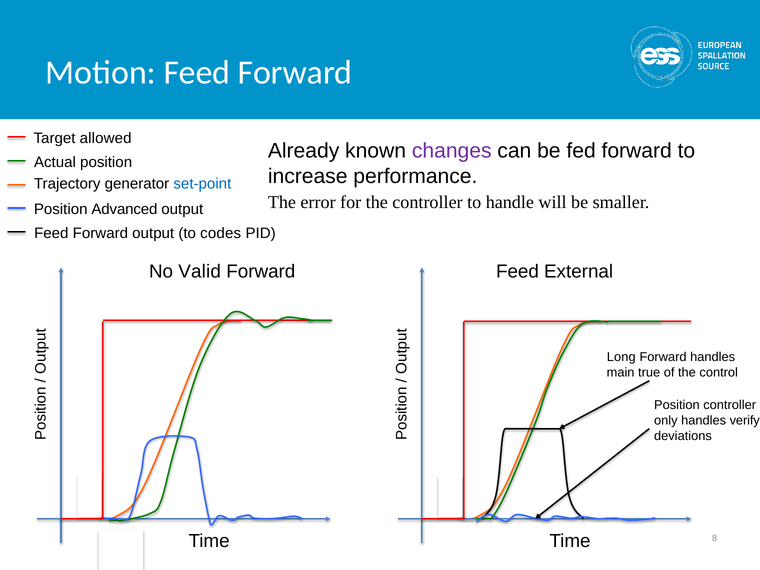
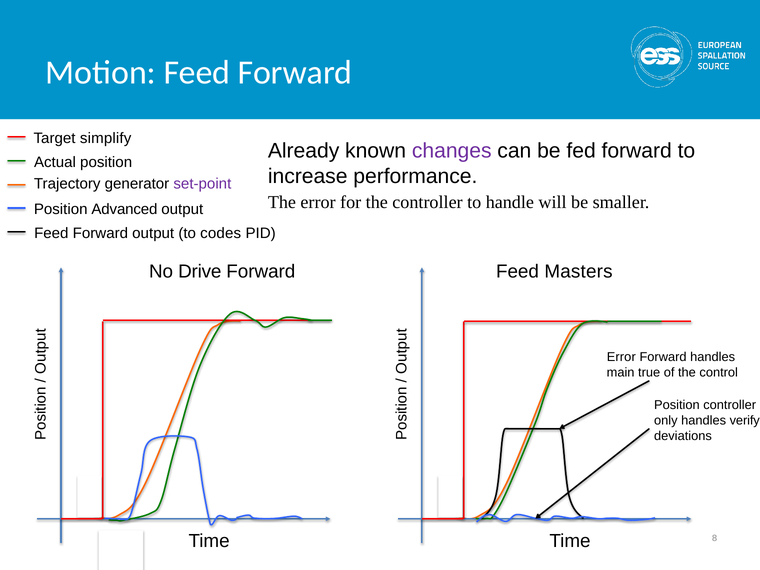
allowed: allowed -> simplify
set-point colour: blue -> purple
Valid: Valid -> Drive
External: External -> Masters
Long at (621, 357): Long -> Error
